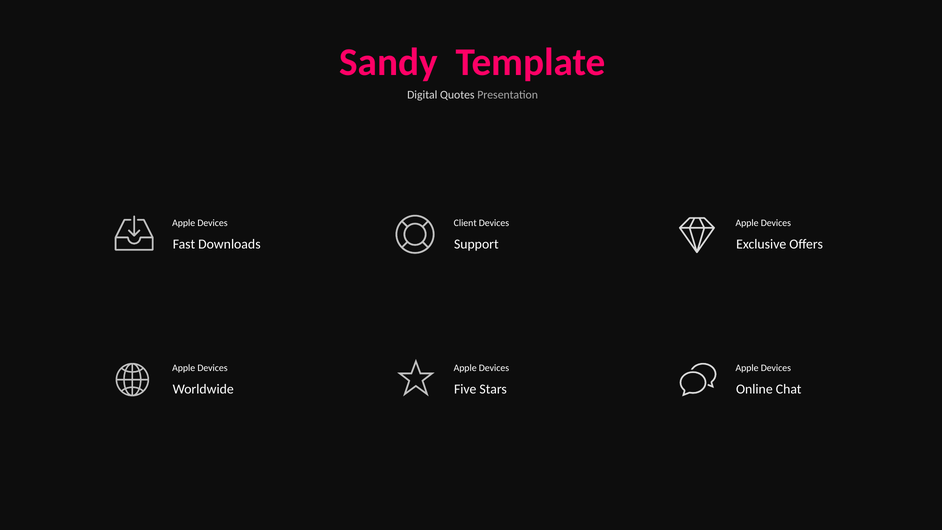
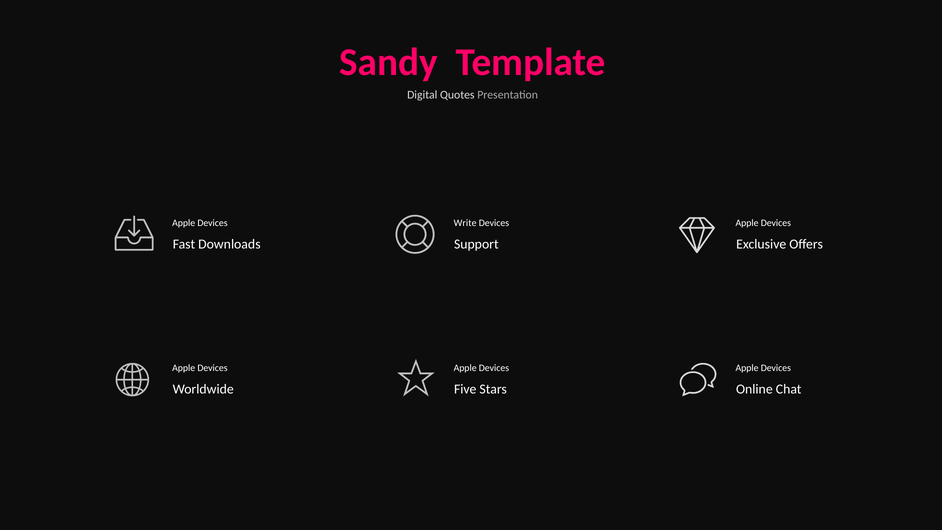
Client: Client -> Write
